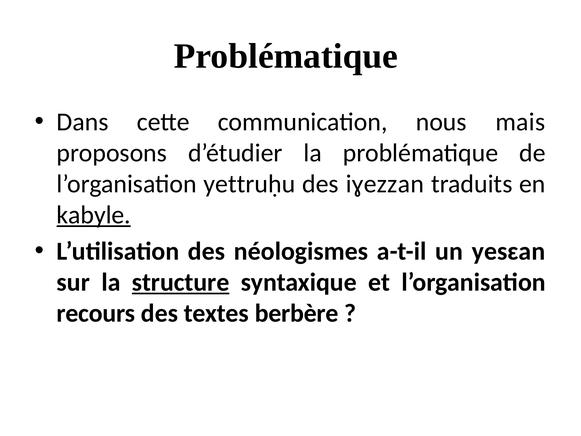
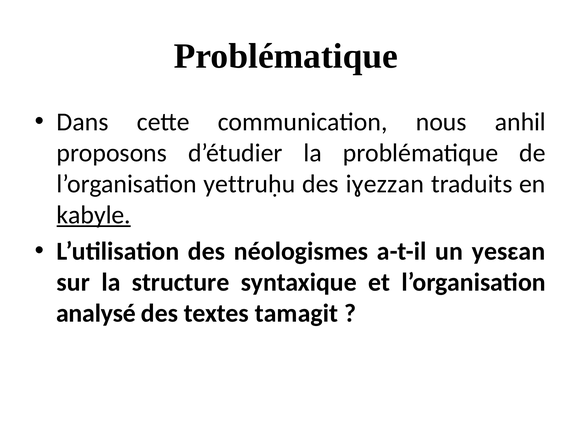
mais: mais -> anhil
structure underline: present -> none
recours: recours -> analysé
berbère: berbère -> tamagit
